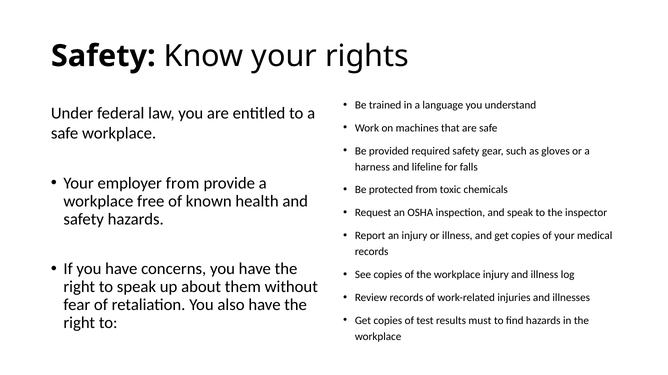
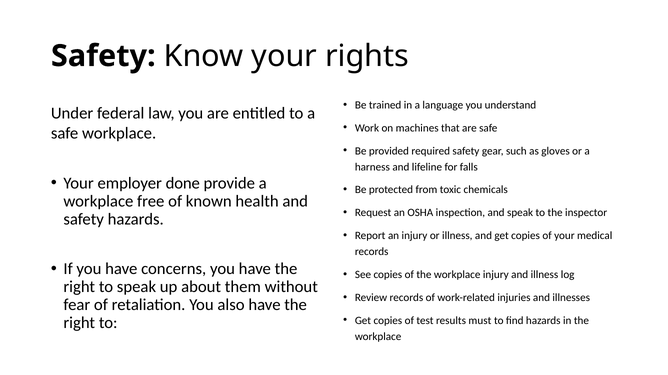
employer from: from -> done
